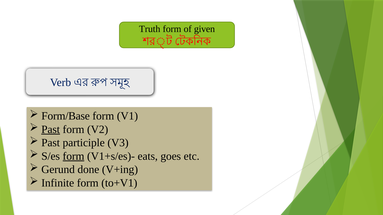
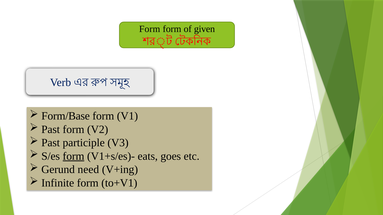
Truth at (150, 29): Truth -> Form
Past at (51, 130) underline: present -> none
done: done -> need
